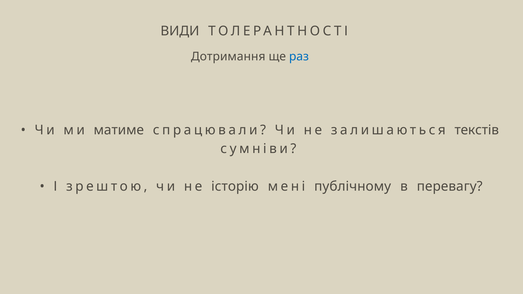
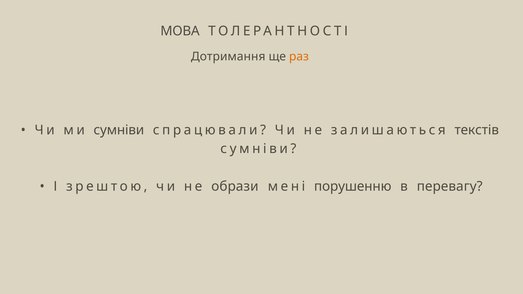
ВИДИ: ВИДИ -> МОВА
раз colour: blue -> orange
ми матиме: матиме -> сумніви
історію: історію -> образи
публічному: публічному -> порушенню
